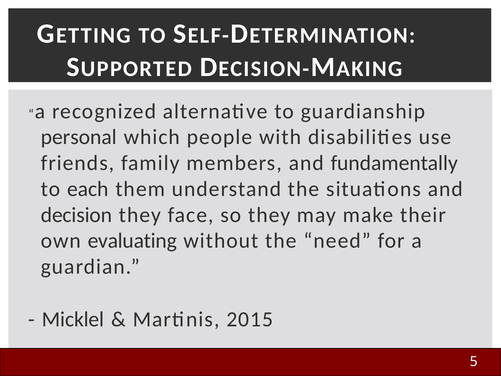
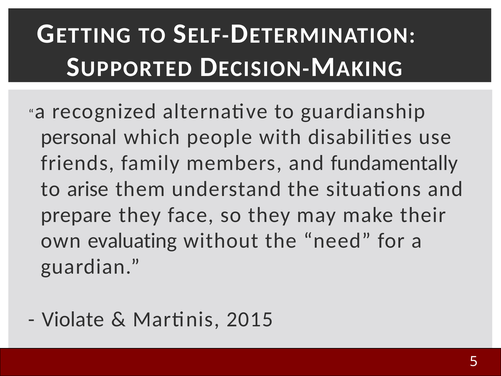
each: each -> arise
decision: decision -> prepare
Micklel: Micklel -> Violate
